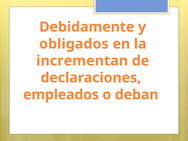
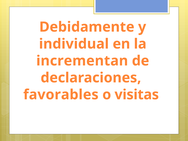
obligados: obligados -> individual
empleados: empleados -> favorables
deban: deban -> visitas
